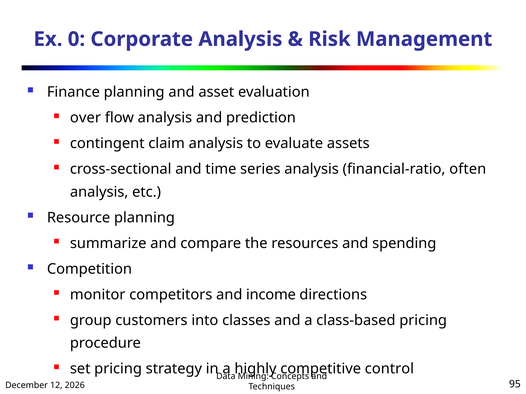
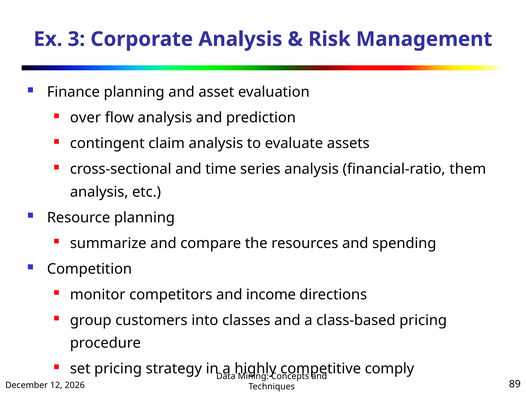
0: 0 -> 3
often: often -> them
control: control -> comply
95: 95 -> 89
